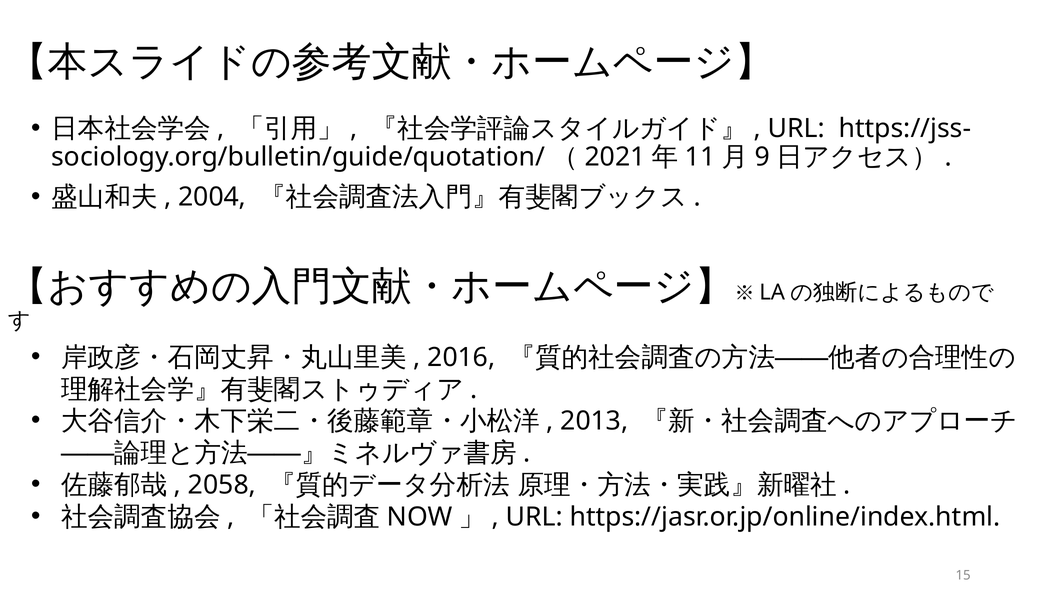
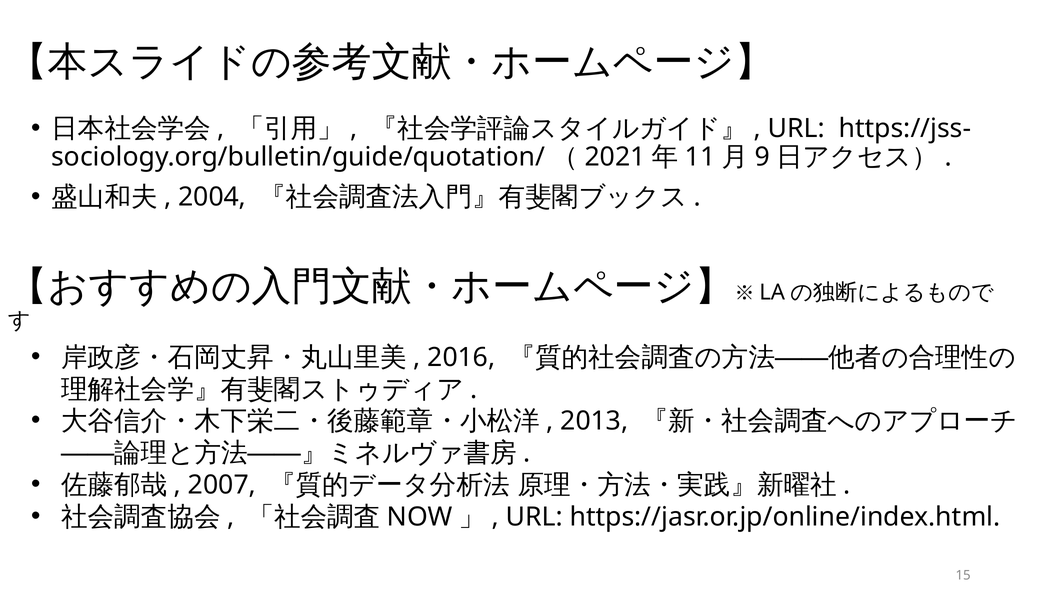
2058: 2058 -> 2007
